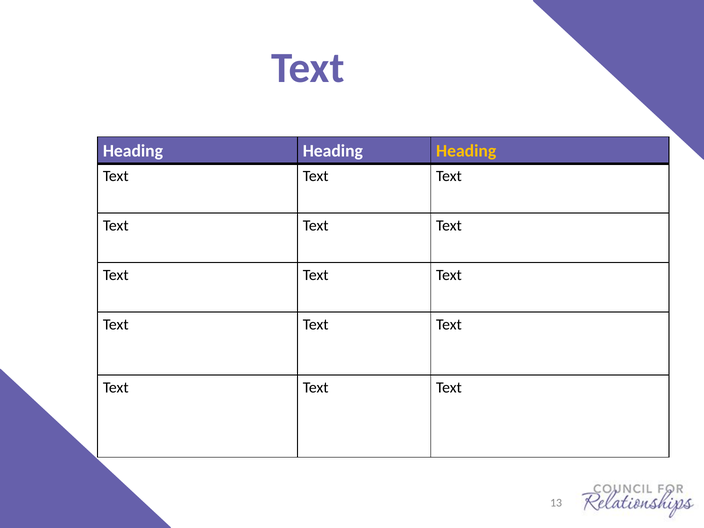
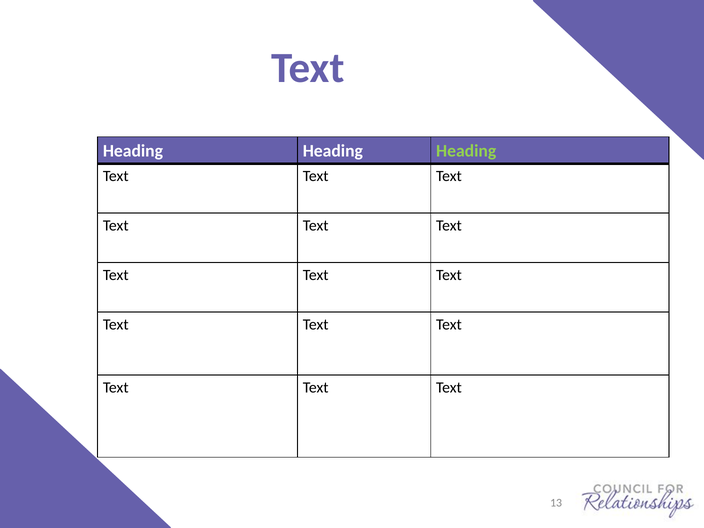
Heading at (466, 151) colour: yellow -> light green
